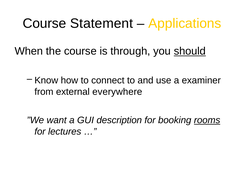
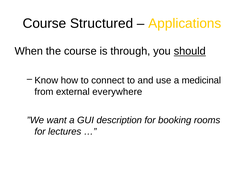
Statement: Statement -> Structured
examiner: examiner -> medicinal
rooms underline: present -> none
